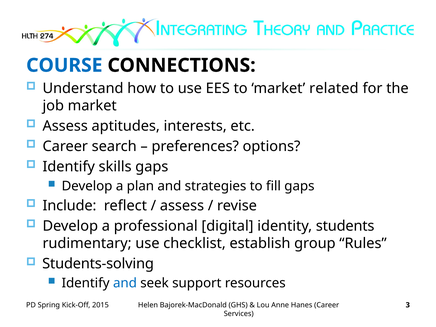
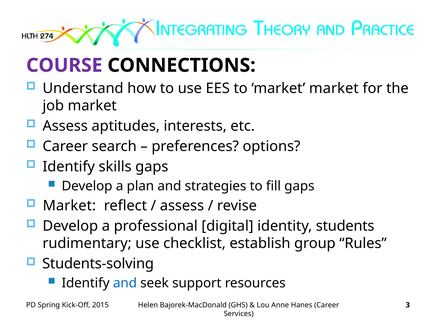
COURSE colour: blue -> purple
market related: related -> market
Include at (69, 206): Include -> Market
